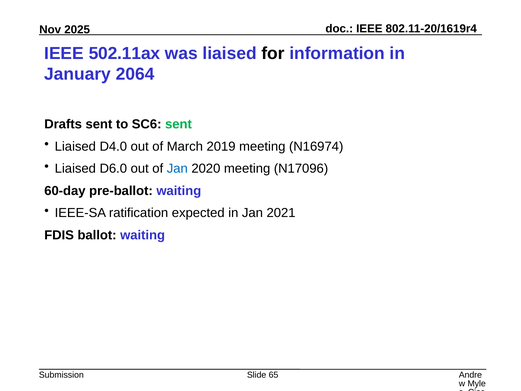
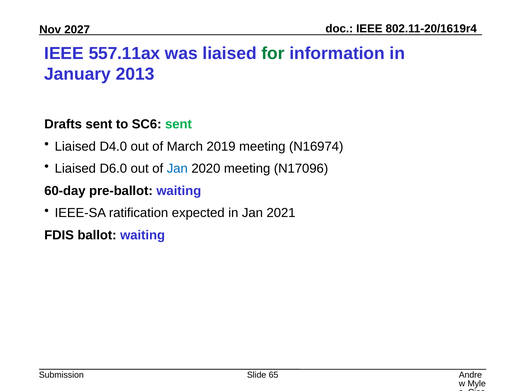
2025: 2025 -> 2027
502.11ax: 502.11ax -> 557.11ax
for colour: black -> green
2064: 2064 -> 2013
